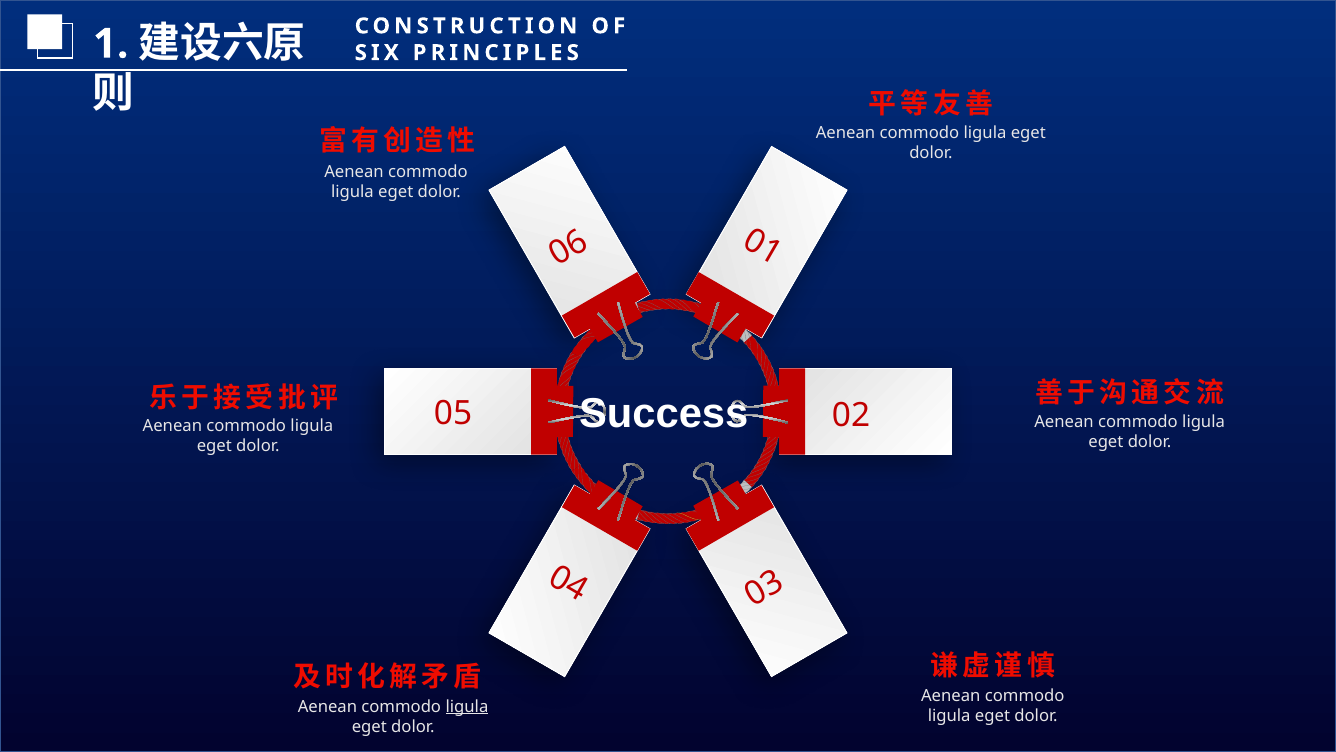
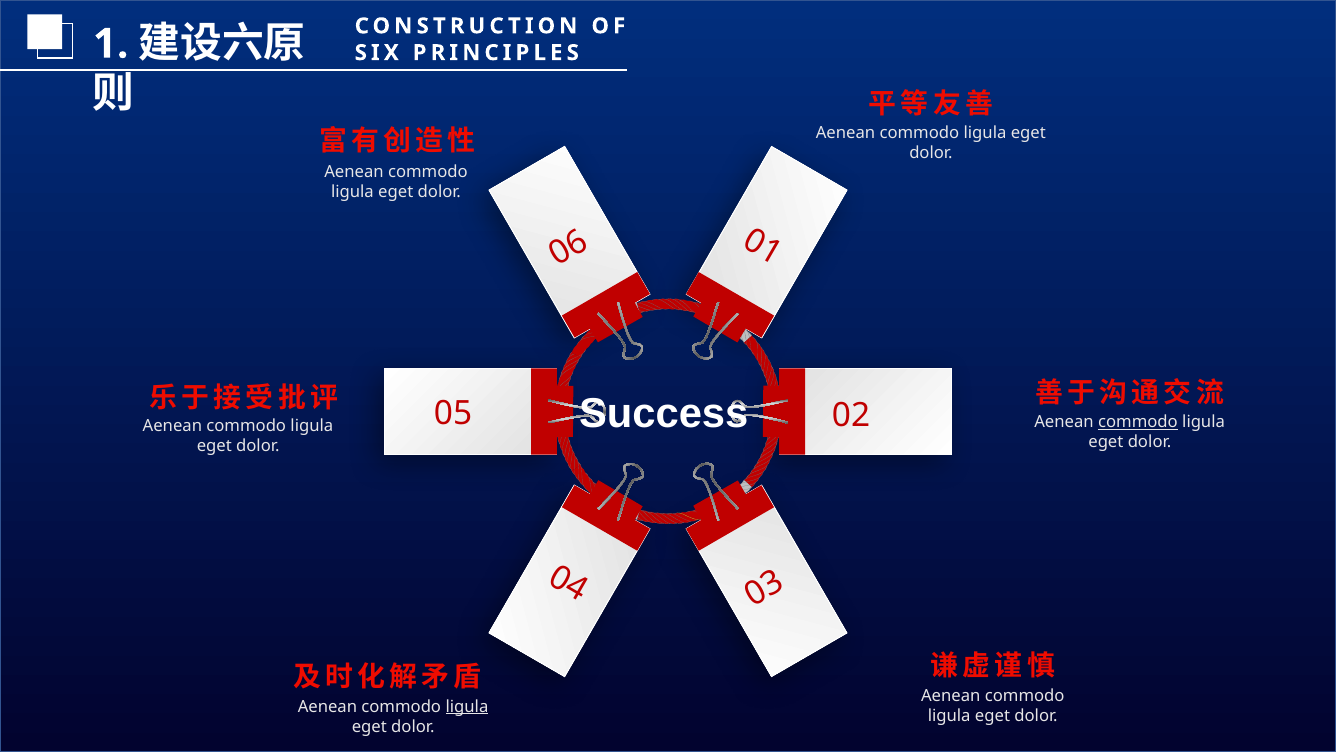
commodo at (1138, 422) underline: none -> present
